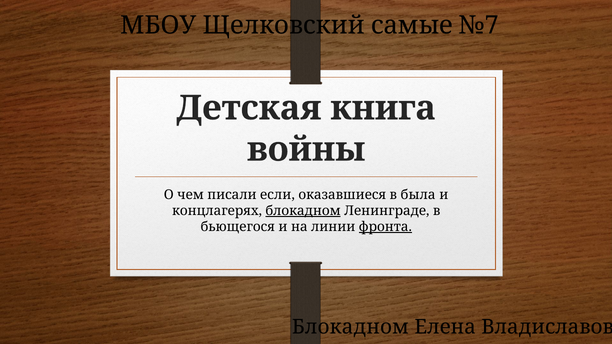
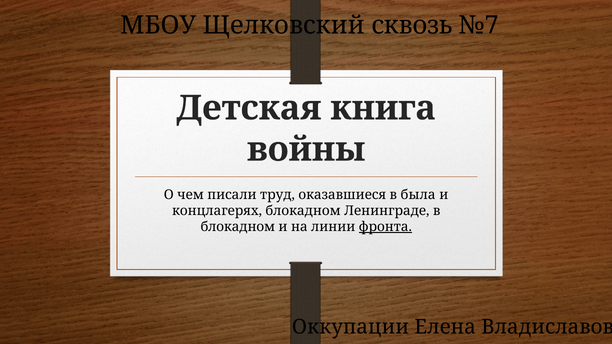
самые: самые -> сквозь
если: если -> труд
блокадном at (303, 211) underline: present -> none
бьющегося at (238, 227): бьющегося -> блокадном
Блокадном at (350, 327): Блокадном -> Оккупации
